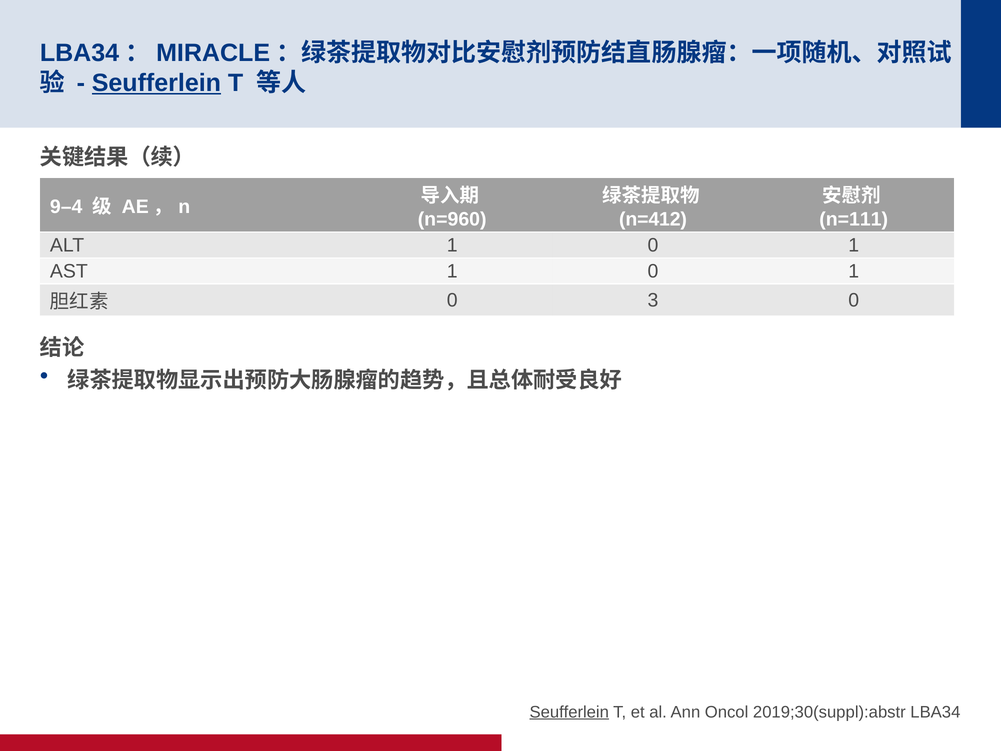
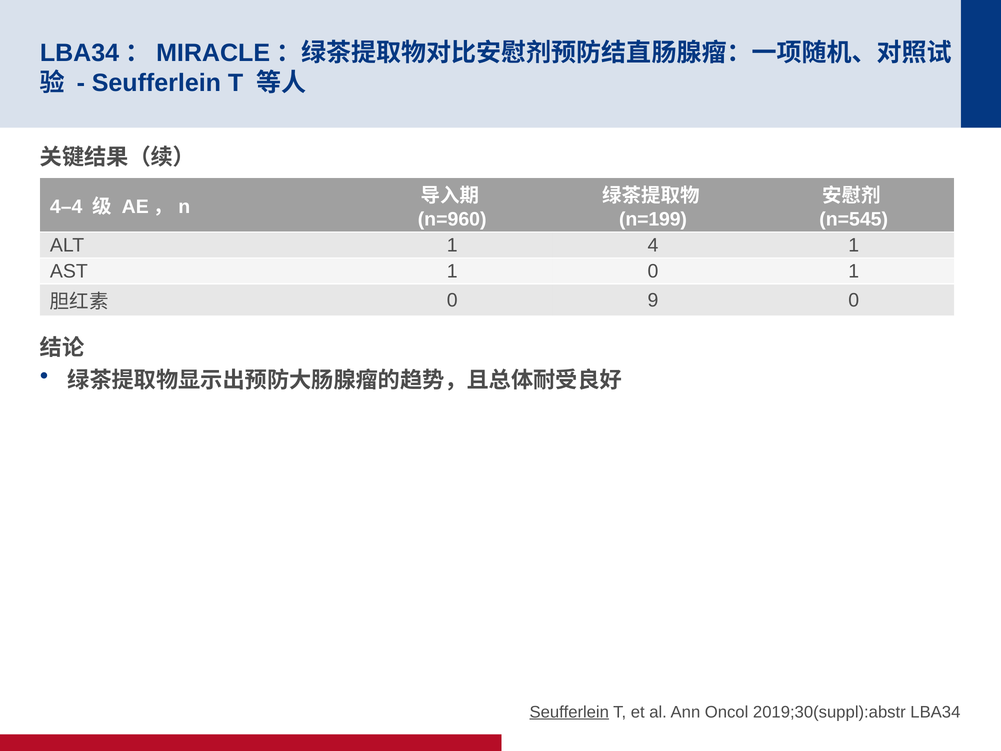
Seufferlein at (156, 83) underline: present -> none
9–4: 9–4 -> 4–4
n=412: n=412 -> n=199
n=111: n=111 -> n=545
ALT 1 0: 0 -> 4
3: 3 -> 9
